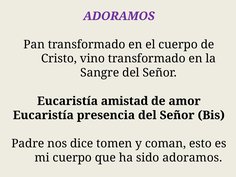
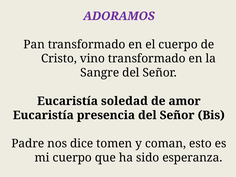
amistad: amistad -> soledad
sido adoramos: adoramos -> esperanza
